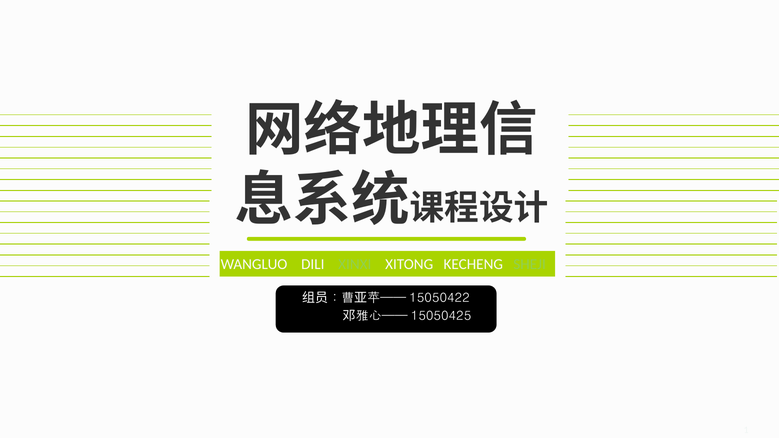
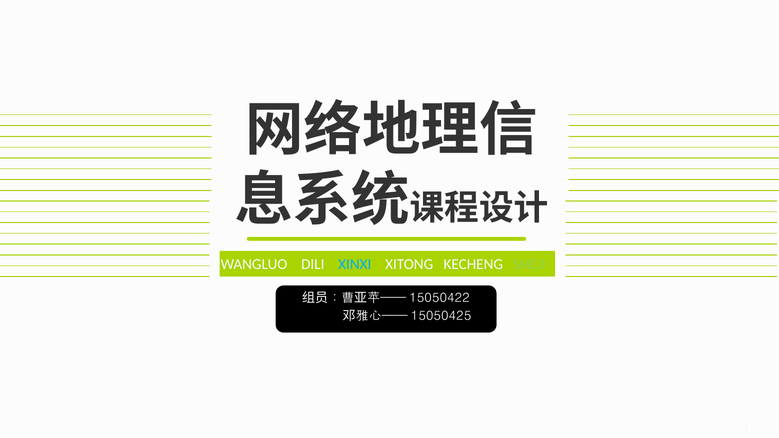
XINXI colour: light green -> light blue
